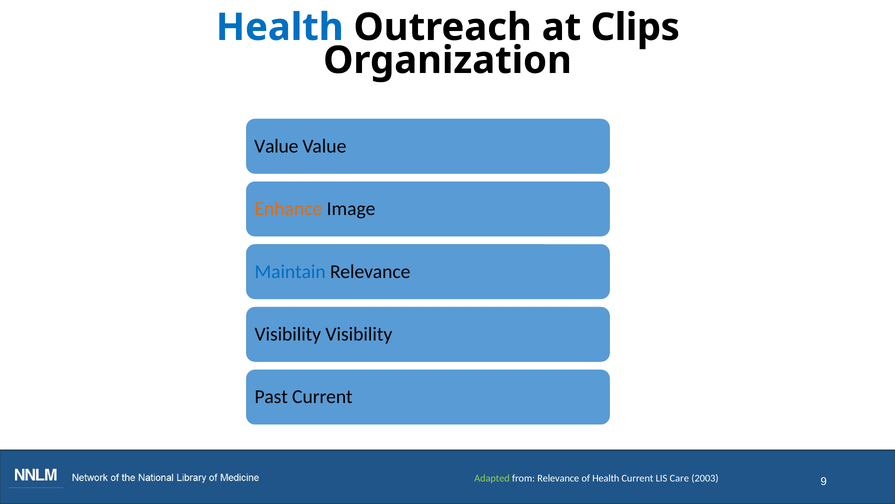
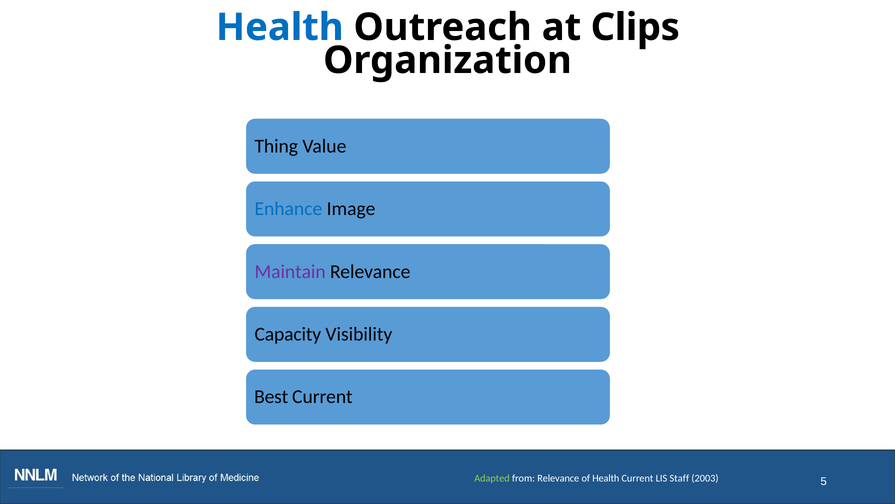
Value at (276, 146): Value -> Thing
Enhance colour: orange -> blue
Maintain colour: blue -> purple
Visibility at (288, 334): Visibility -> Capacity
Past: Past -> Best
Care: Care -> Staff
9: 9 -> 5
